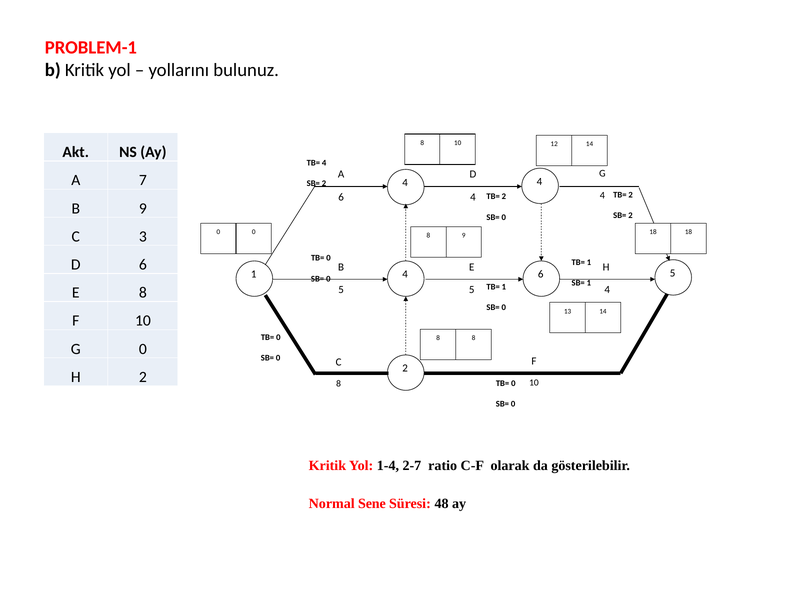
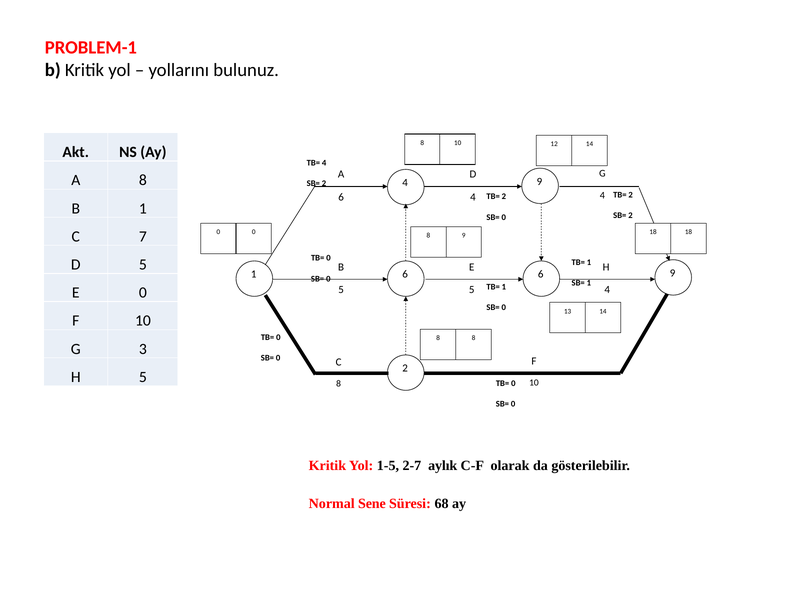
A 7: 7 -> 8
4 4: 4 -> 9
B 9: 9 -> 1
3: 3 -> 7
D 6: 6 -> 5
1 4: 4 -> 6
6 5: 5 -> 9
E 8: 8 -> 0
G 0: 0 -> 3
H 2: 2 -> 5
1-4: 1-4 -> 1-5
ratio: ratio -> aylık
48: 48 -> 68
